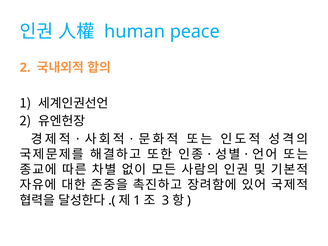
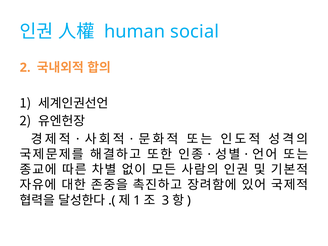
peace: peace -> social
